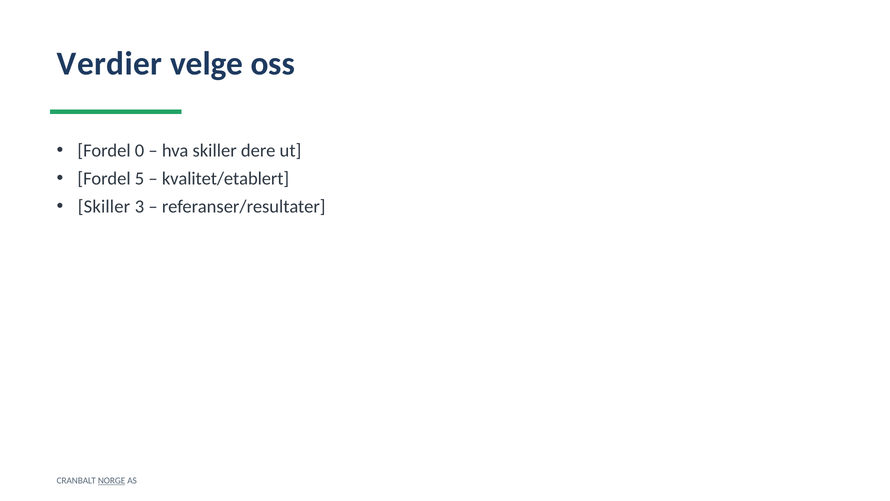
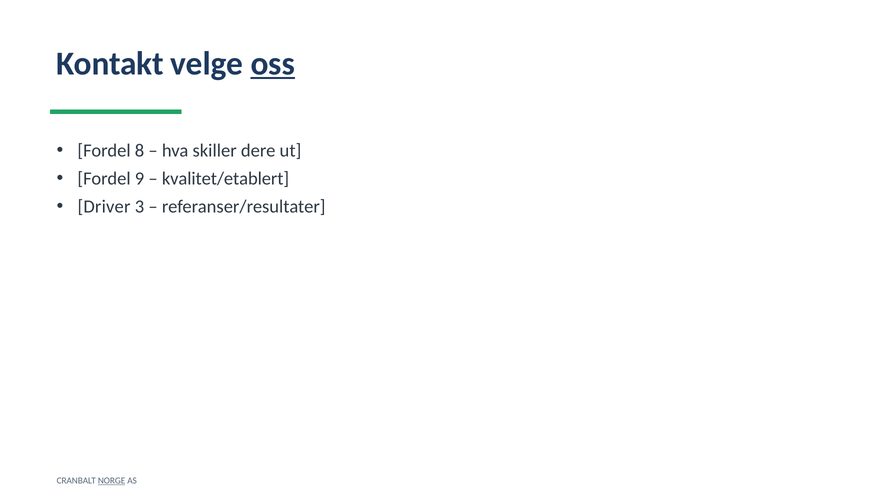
Verdier: Verdier -> Kontakt
oss underline: none -> present
0: 0 -> 8
5: 5 -> 9
Skiller at (104, 206): Skiller -> Driver
